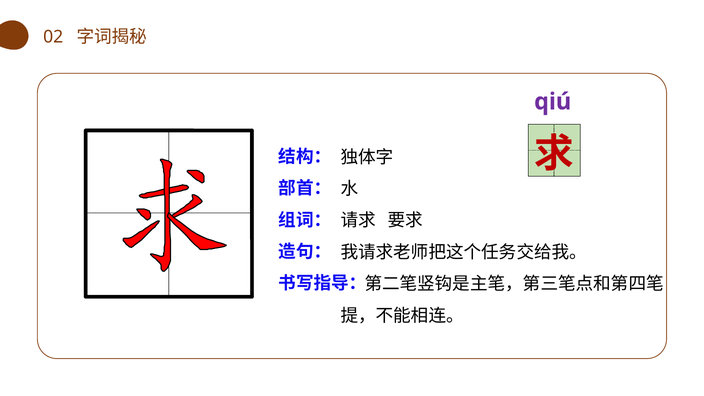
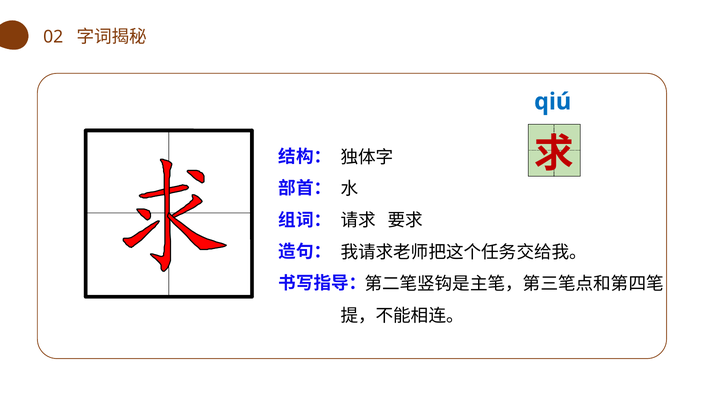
qiú colour: purple -> blue
